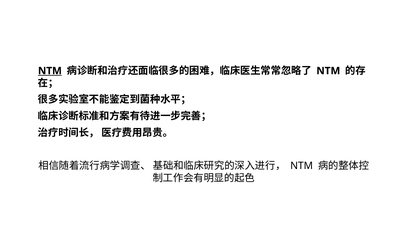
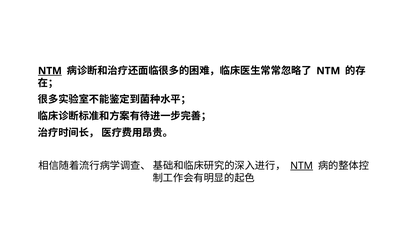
NTM at (302, 165) underline: none -> present
